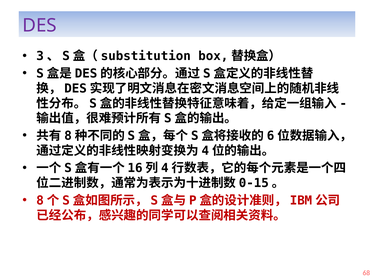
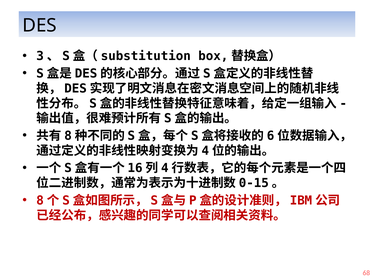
DES colour: purple -> black
